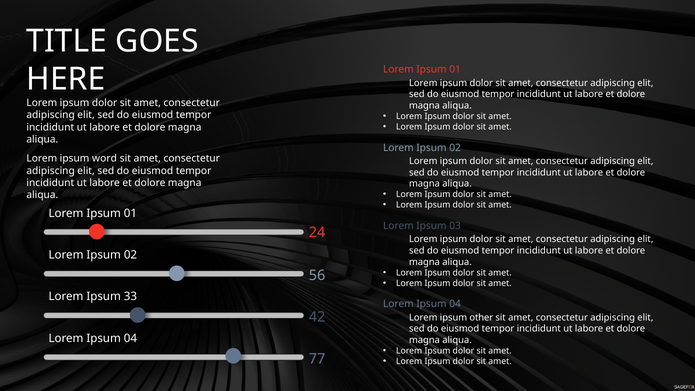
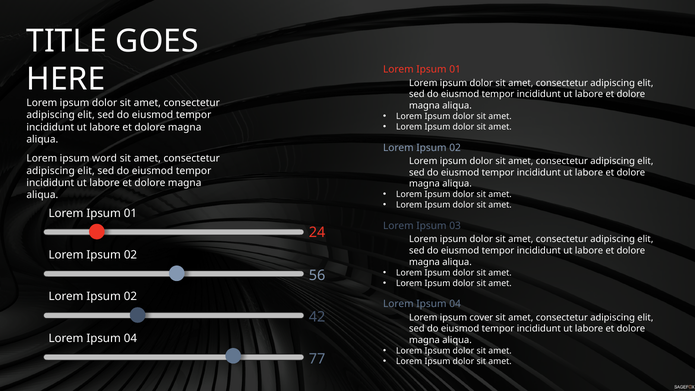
33 at (130, 297): 33 -> 02
other: other -> cover
